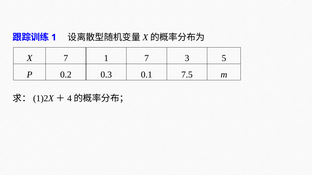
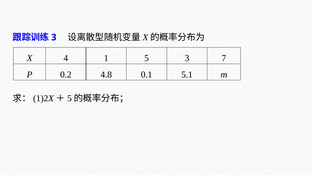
1 at (54, 38): 1 -> 3
X 7: 7 -> 4
1 7: 7 -> 5
5: 5 -> 7
0.3: 0.3 -> 4.8
7.5: 7.5 -> 5.1
4 at (69, 99): 4 -> 5
